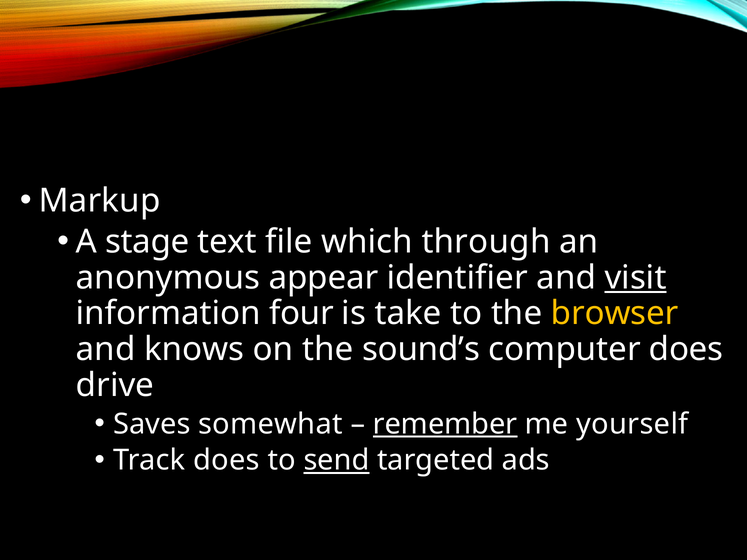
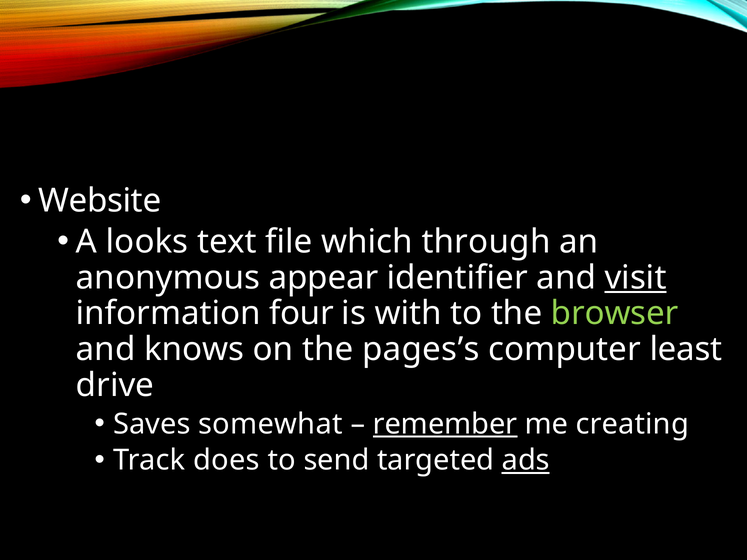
Markup: Markup -> Website
stage: stage -> looks
take: take -> with
browser colour: yellow -> light green
sound’s: sound’s -> pages’s
computer does: does -> least
yourself: yourself -> creating
send underline: present -> none
ads underline: none -> present
